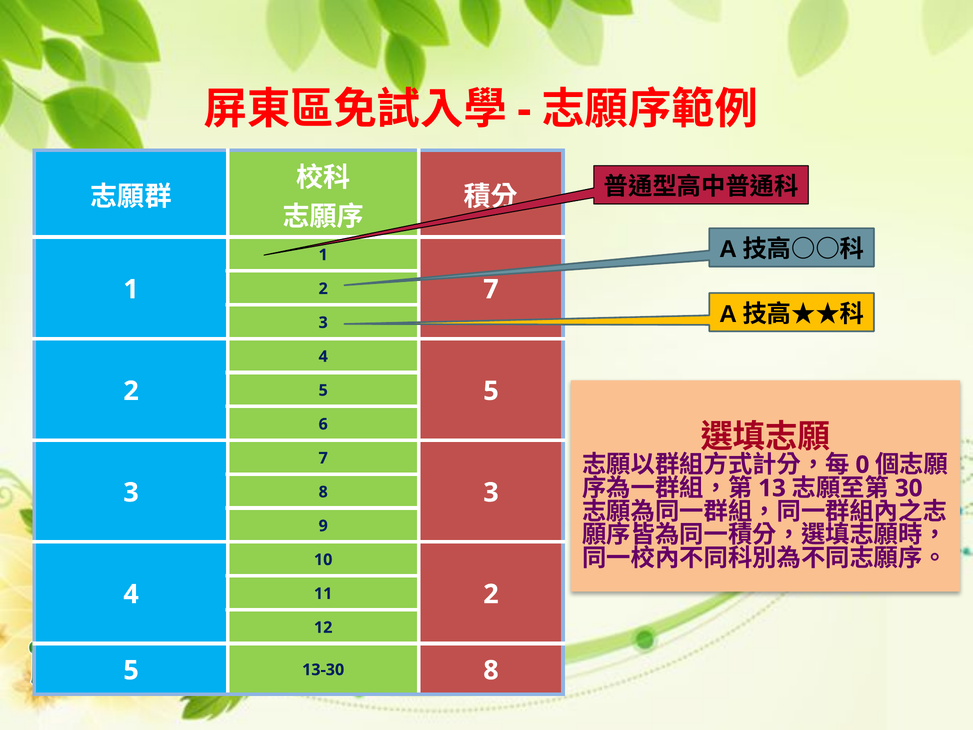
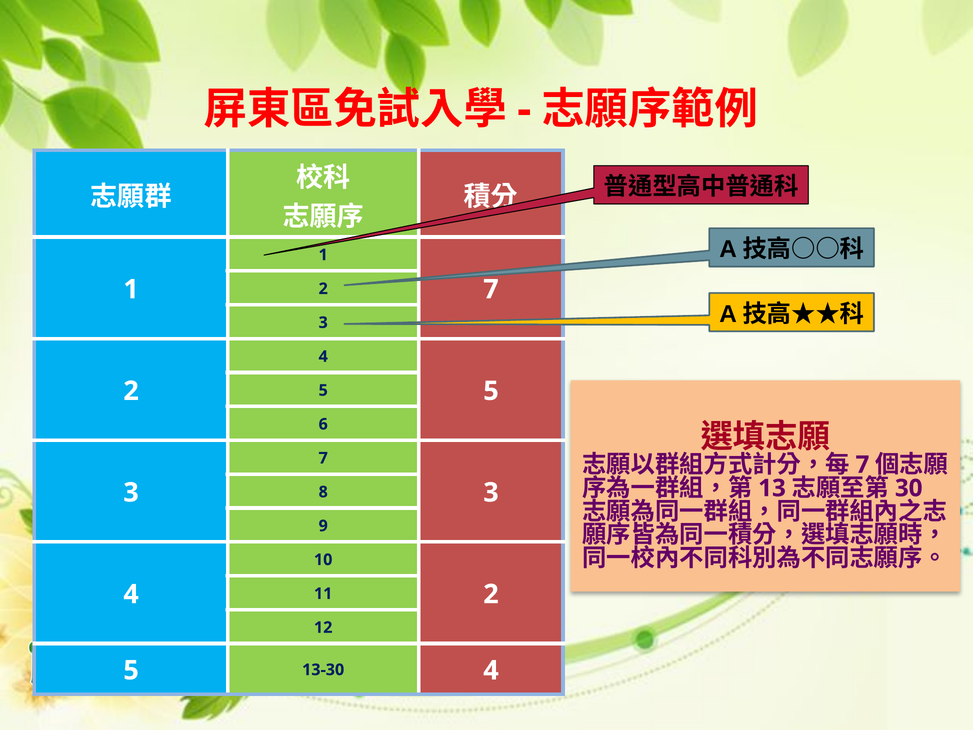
0 at (862, 465): 0 -> 7
13-30 8: 8 -> 4
